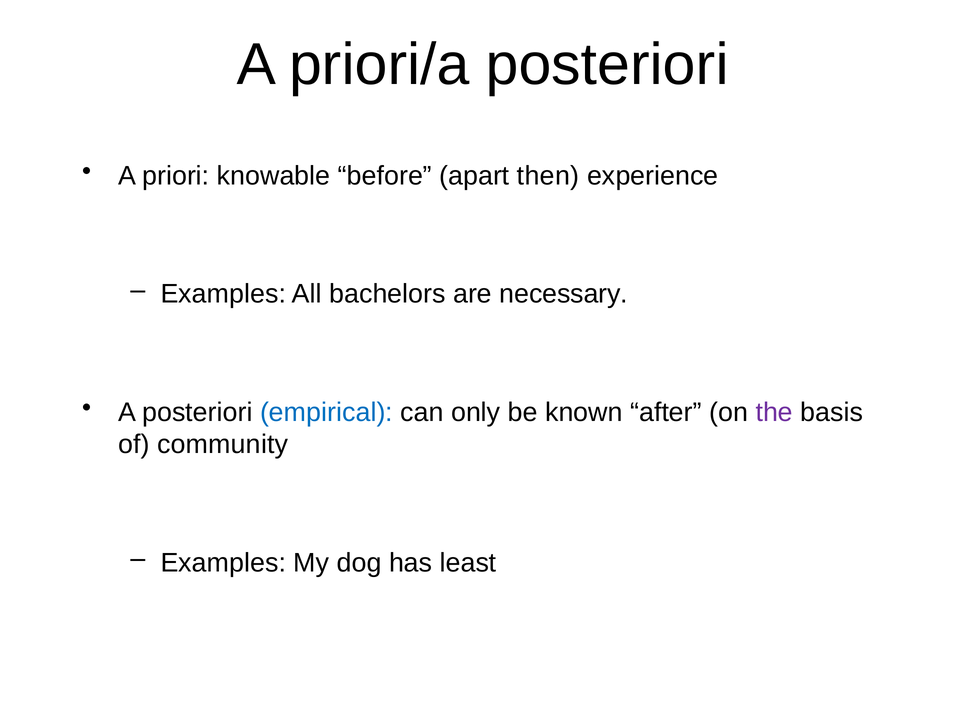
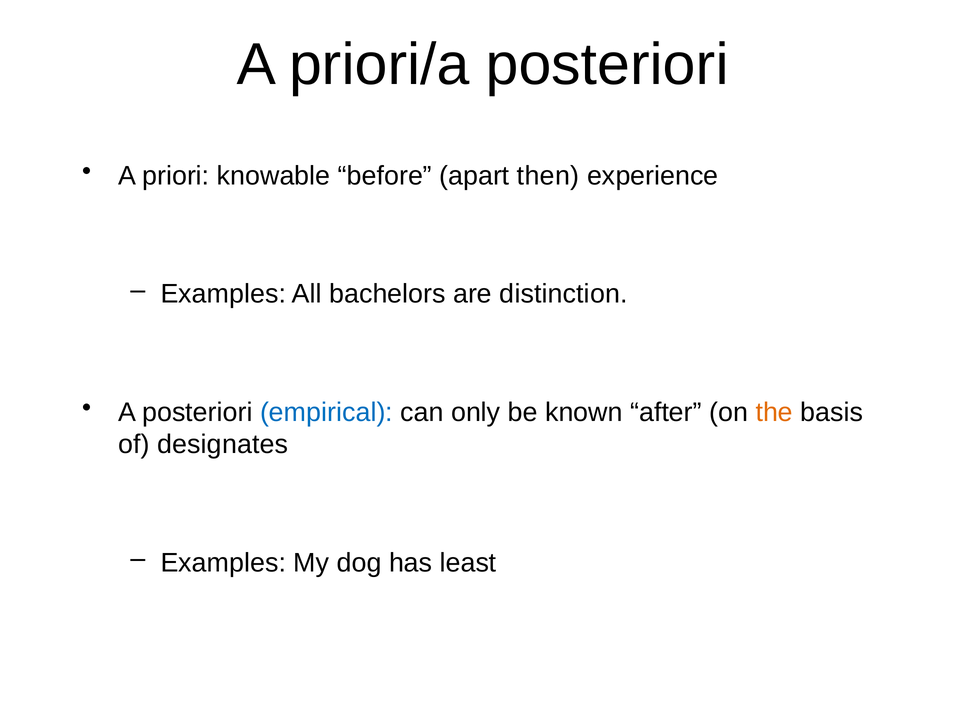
necessary: necessary -> distinction
the colour: purple -> orange
community: community -> designates
